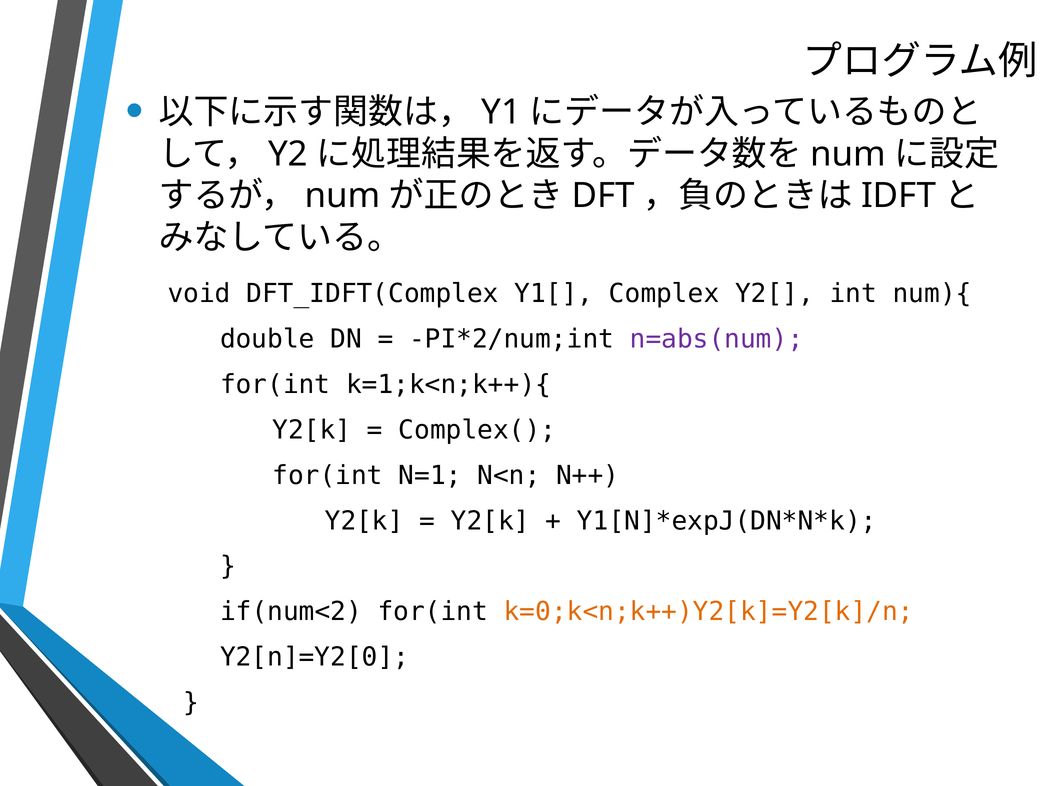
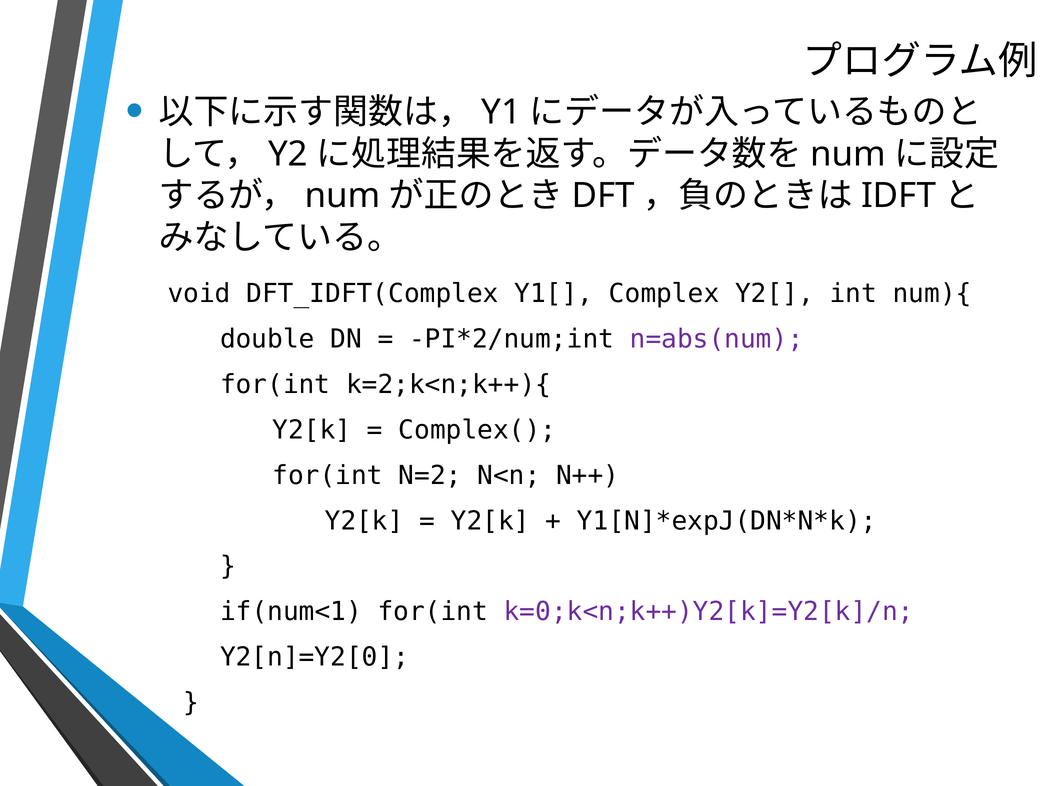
k=1;k<n;k++){: k=1;k<n;k++){ -> k=2;k<n;k++){
N=1: N=1 -> N=2
if(num<2: if(num<2 -> if(num<1
k=0;k<n;k++)Y2[k]=Y2[k]/n colour: orange -> purple
